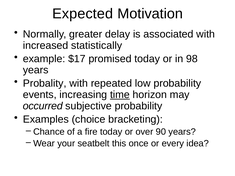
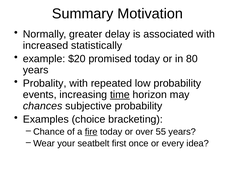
Expected: Expected -> Summary
$17: $17 -> $20
98: 98 -> 80
occurred: occurred -> chances
fire underline: none -> present
90: 90 -> 55
this: this -> first
